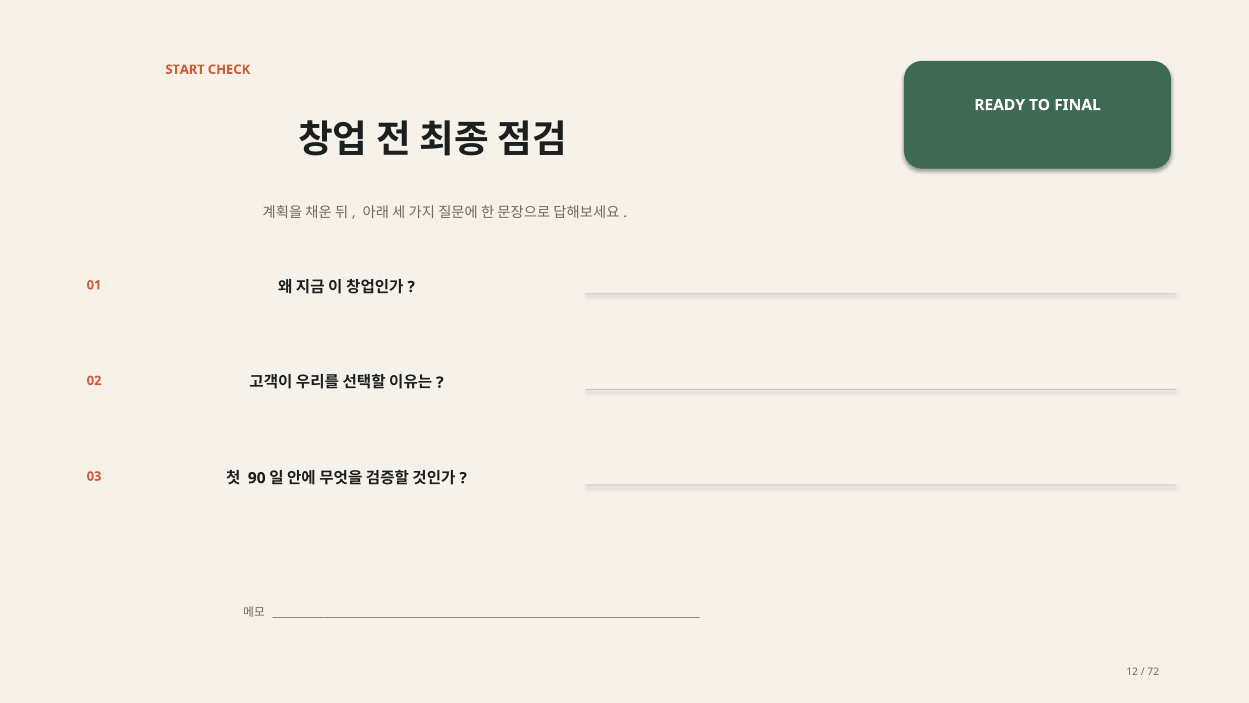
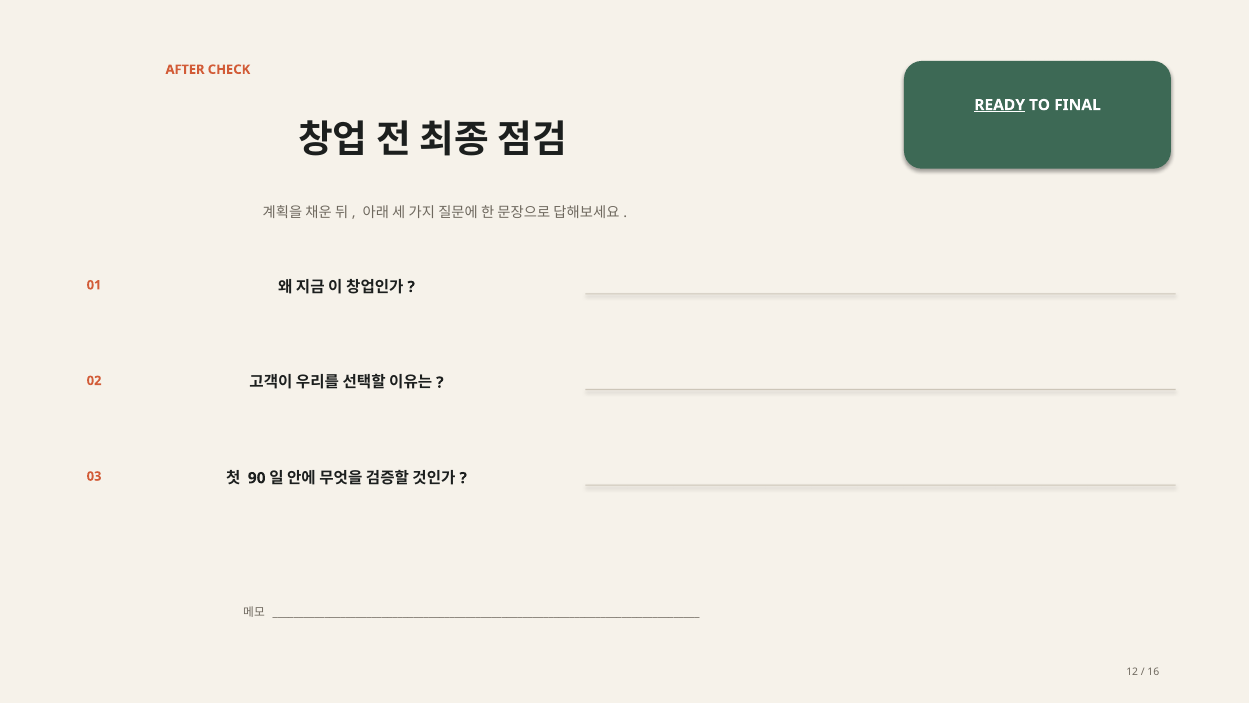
START: START -> AFTER
READY underline: none -> present
72: 72 -> 16
